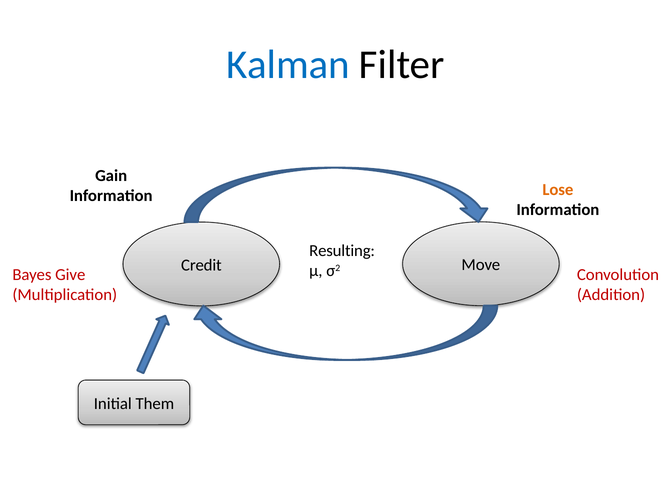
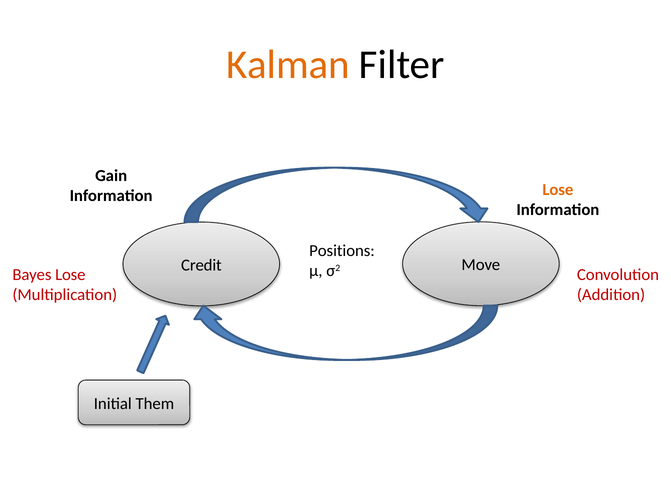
Kalman colour: blue -> orange
Resulting: Resulting -> Positions
Bayes Give: Give -> Lose
